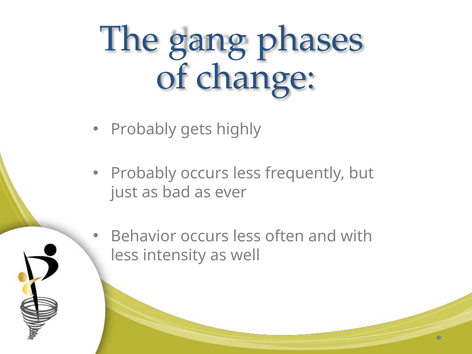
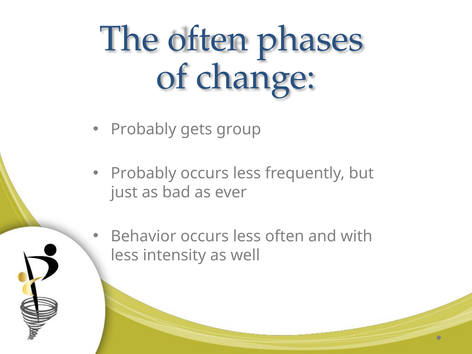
The gang: gang -> often
highly: highly -> group
